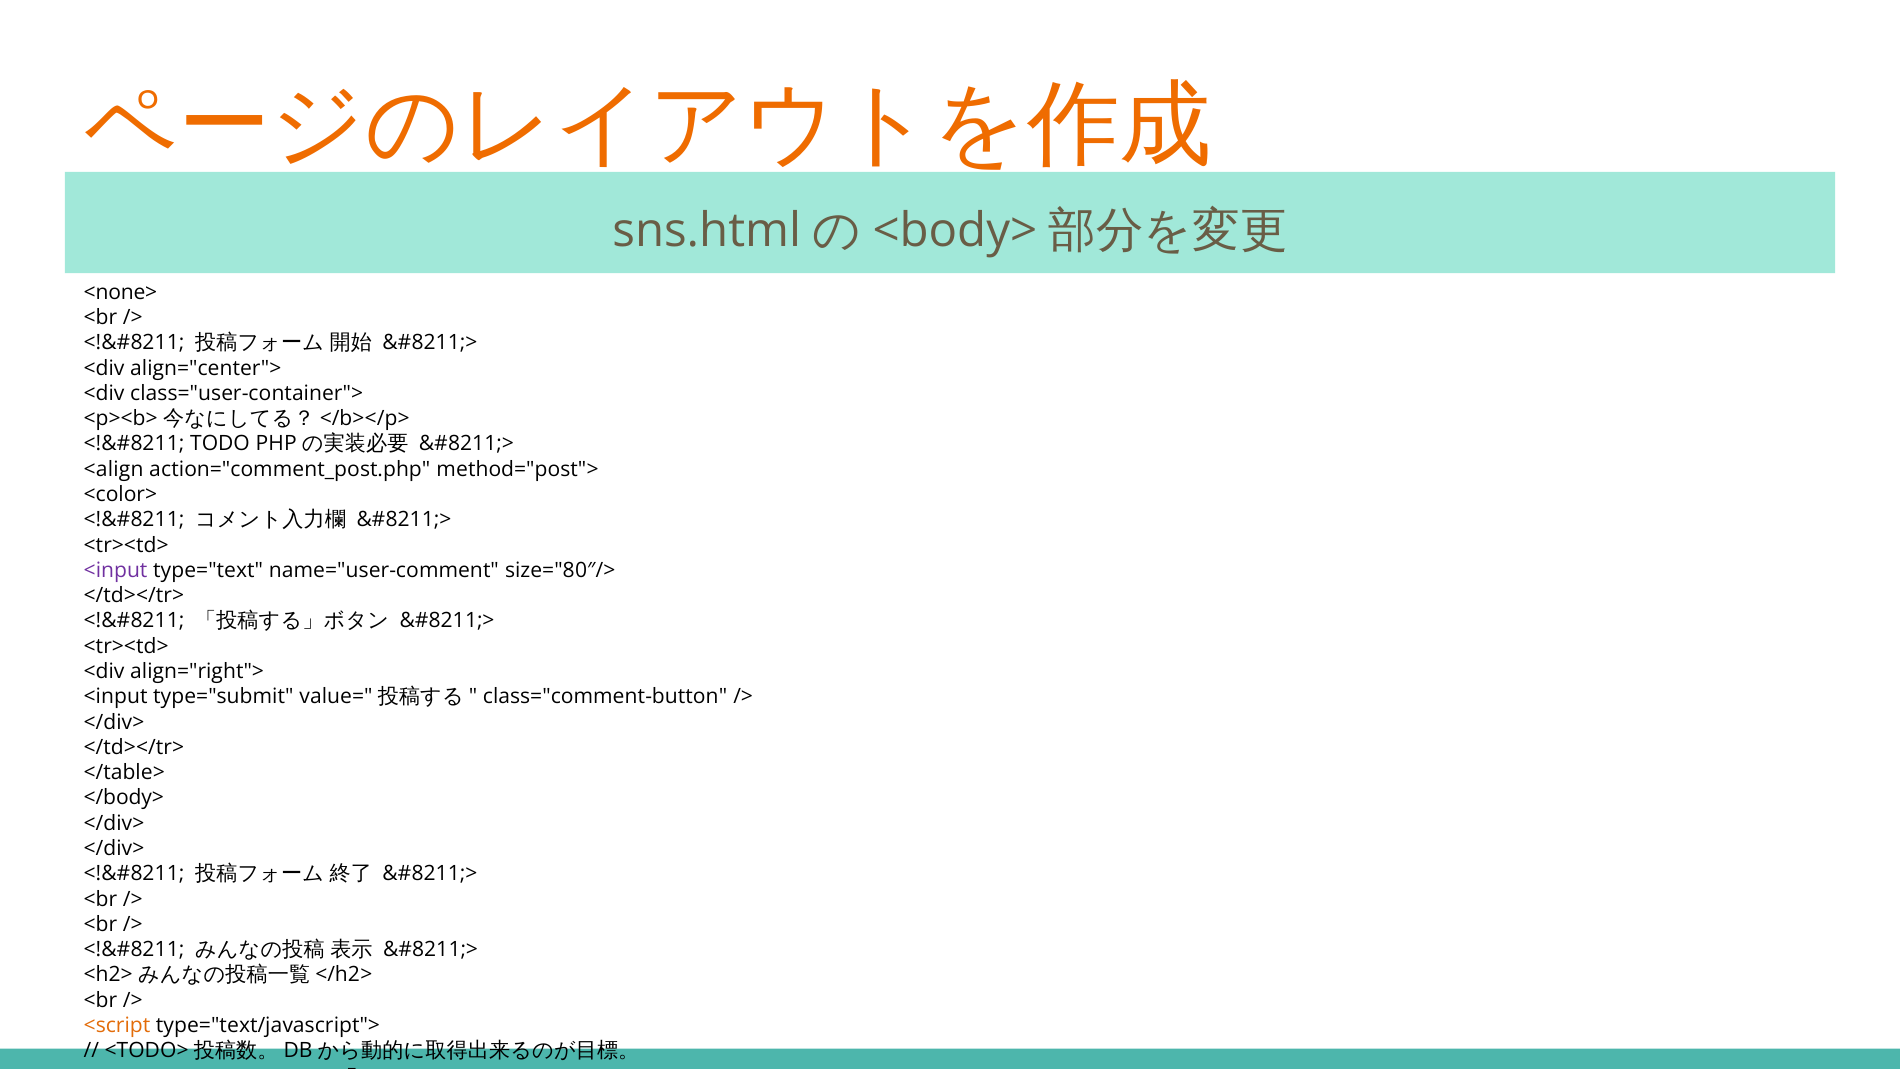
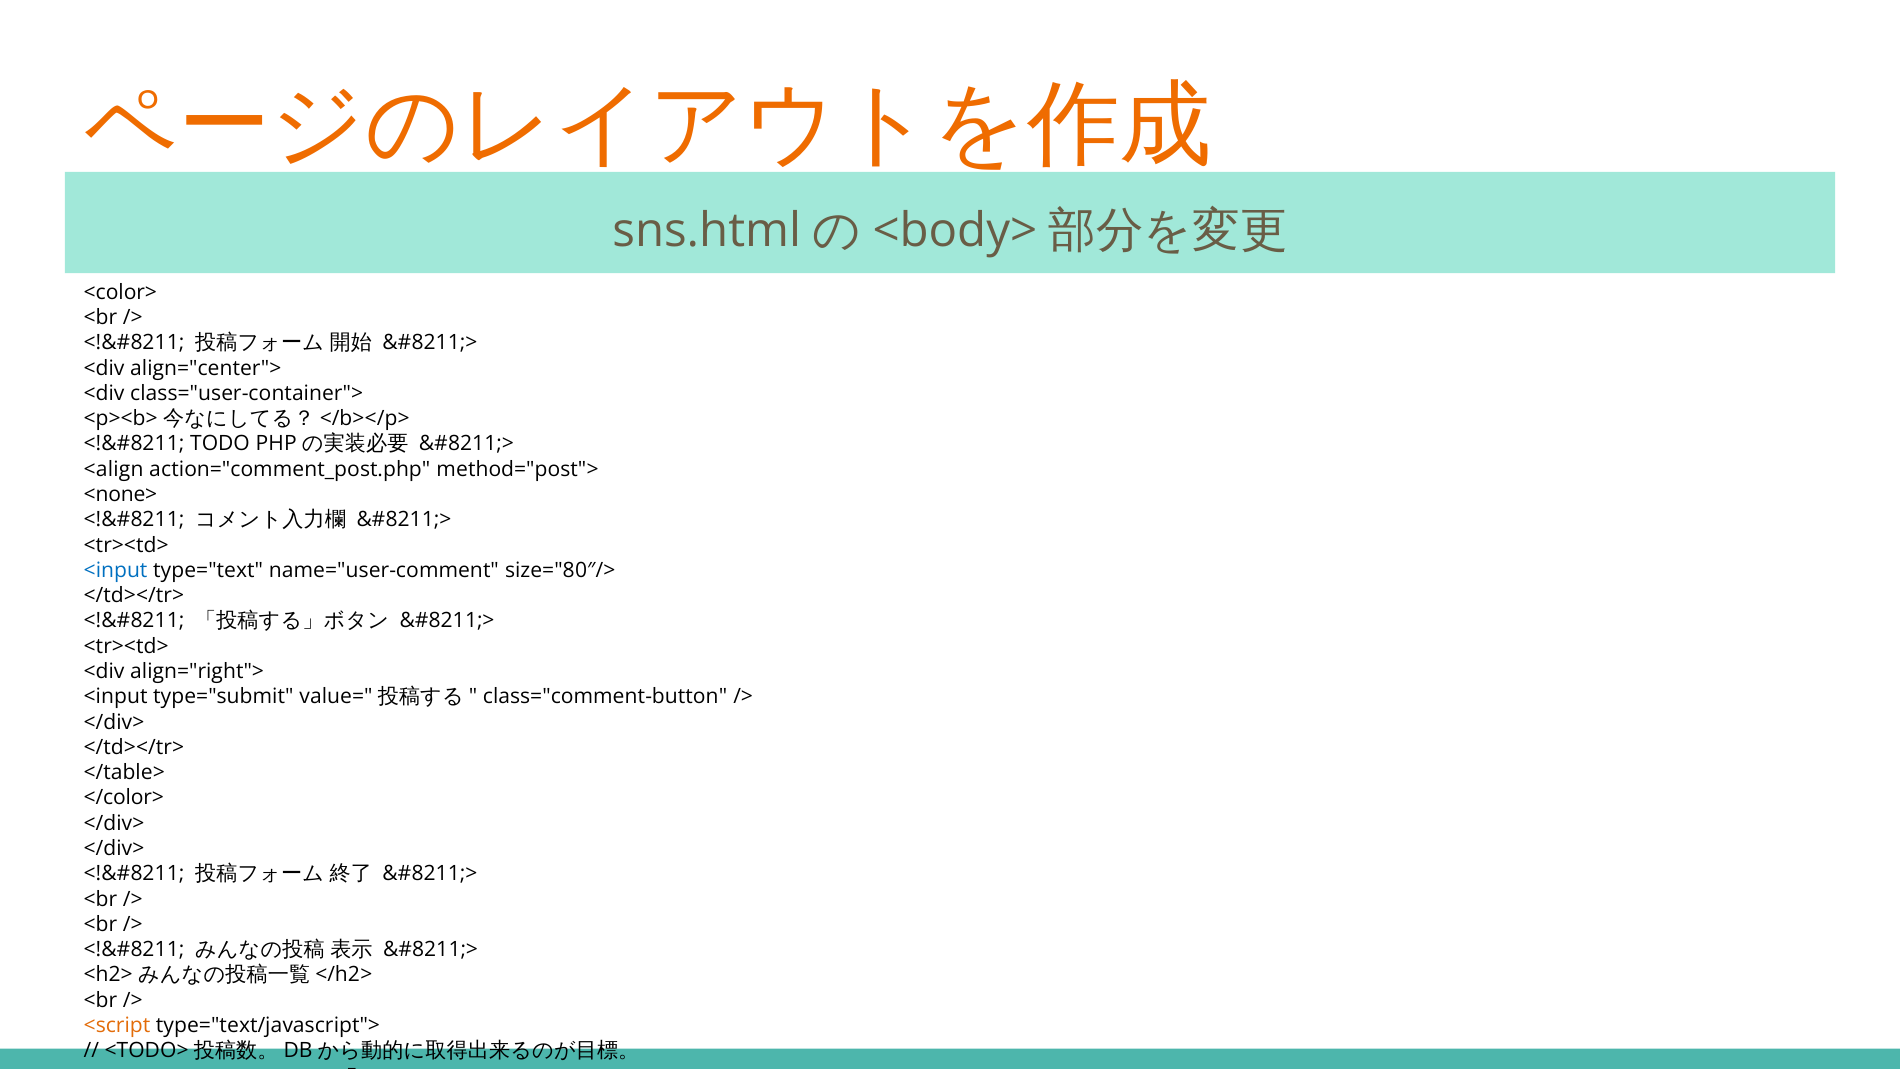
<none>: <none> -> <color>
<color>: <color> -> <none>
<input at (116, 570) colour: purple -> blue
</body> at (124, 798): </body> -> </color>
